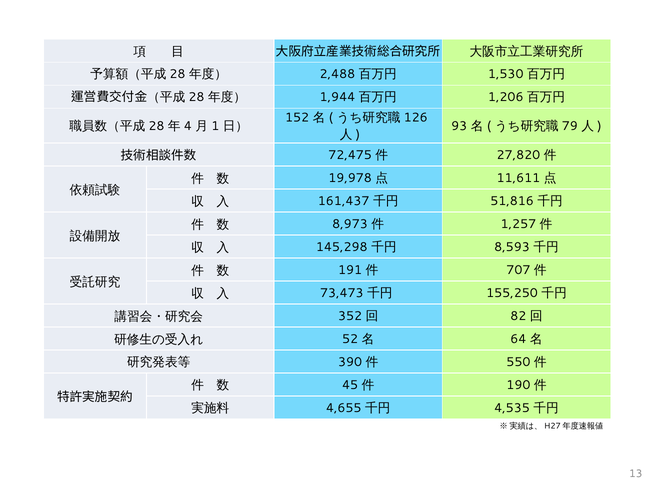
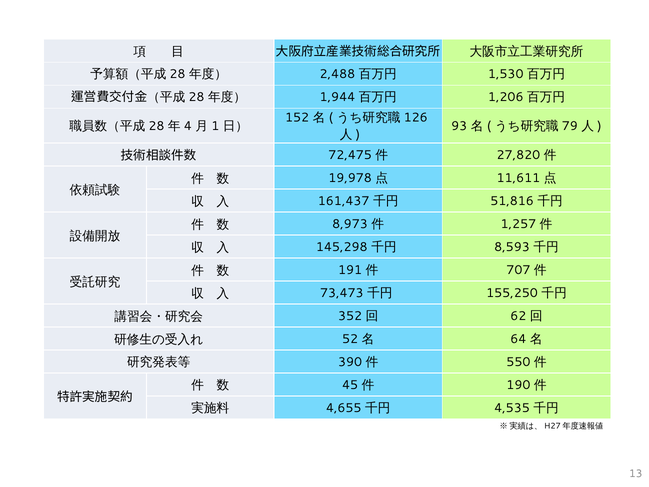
82: 82 -> 62
